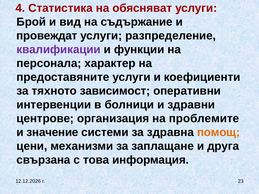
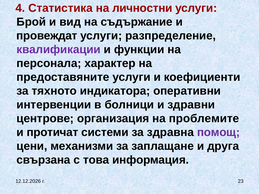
обясняват: обясняват -> личностни
зависимост: зависимост -> индикатора
значение: значение -> протичат
помощ colour: orange -> purple
